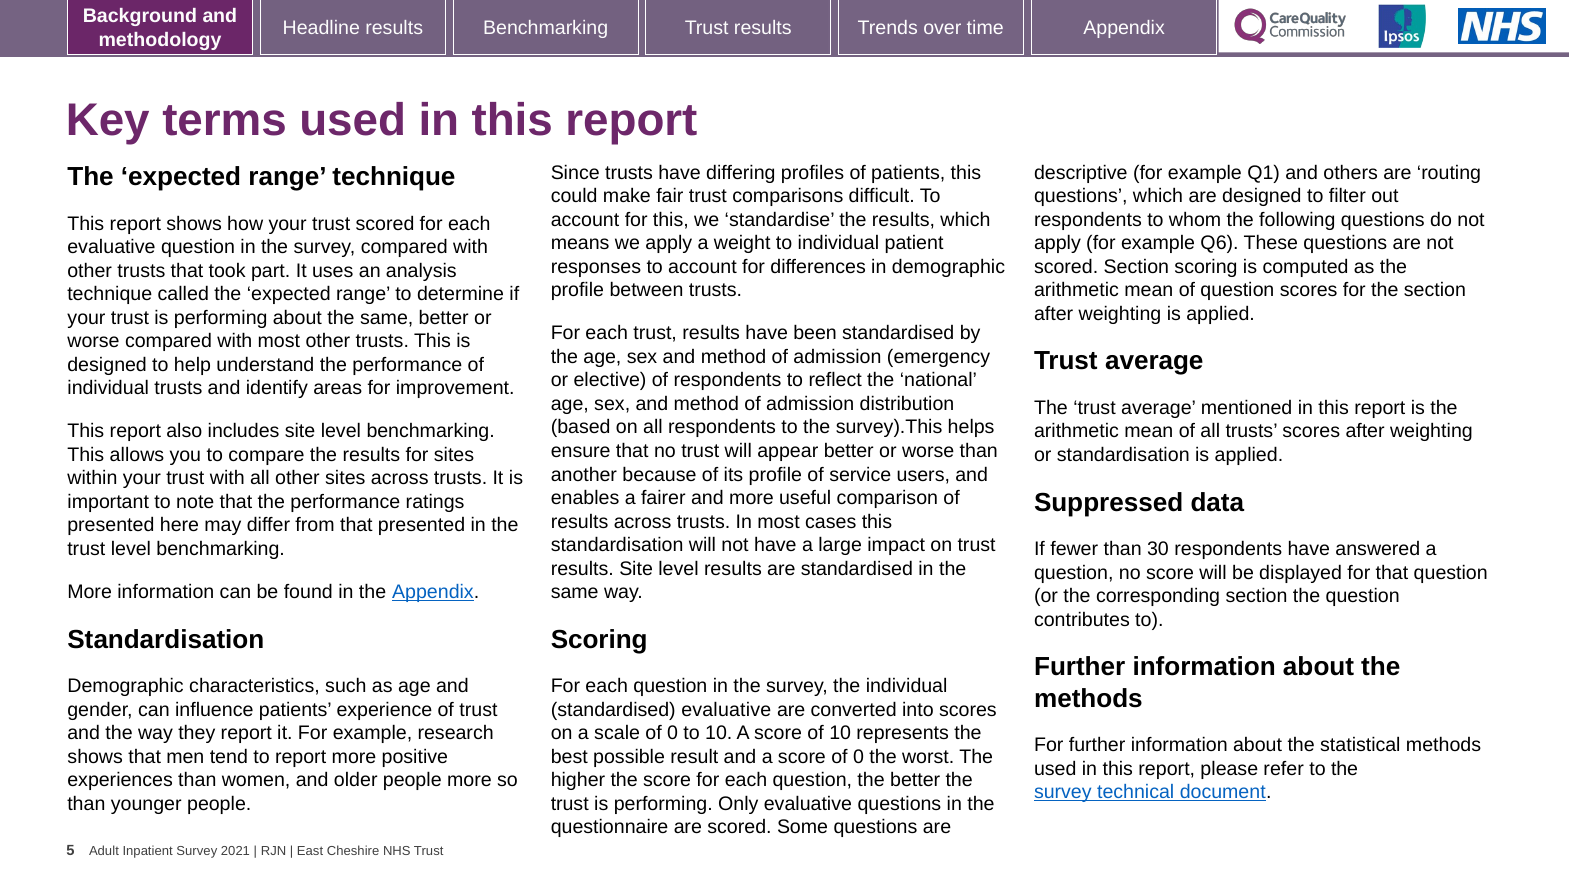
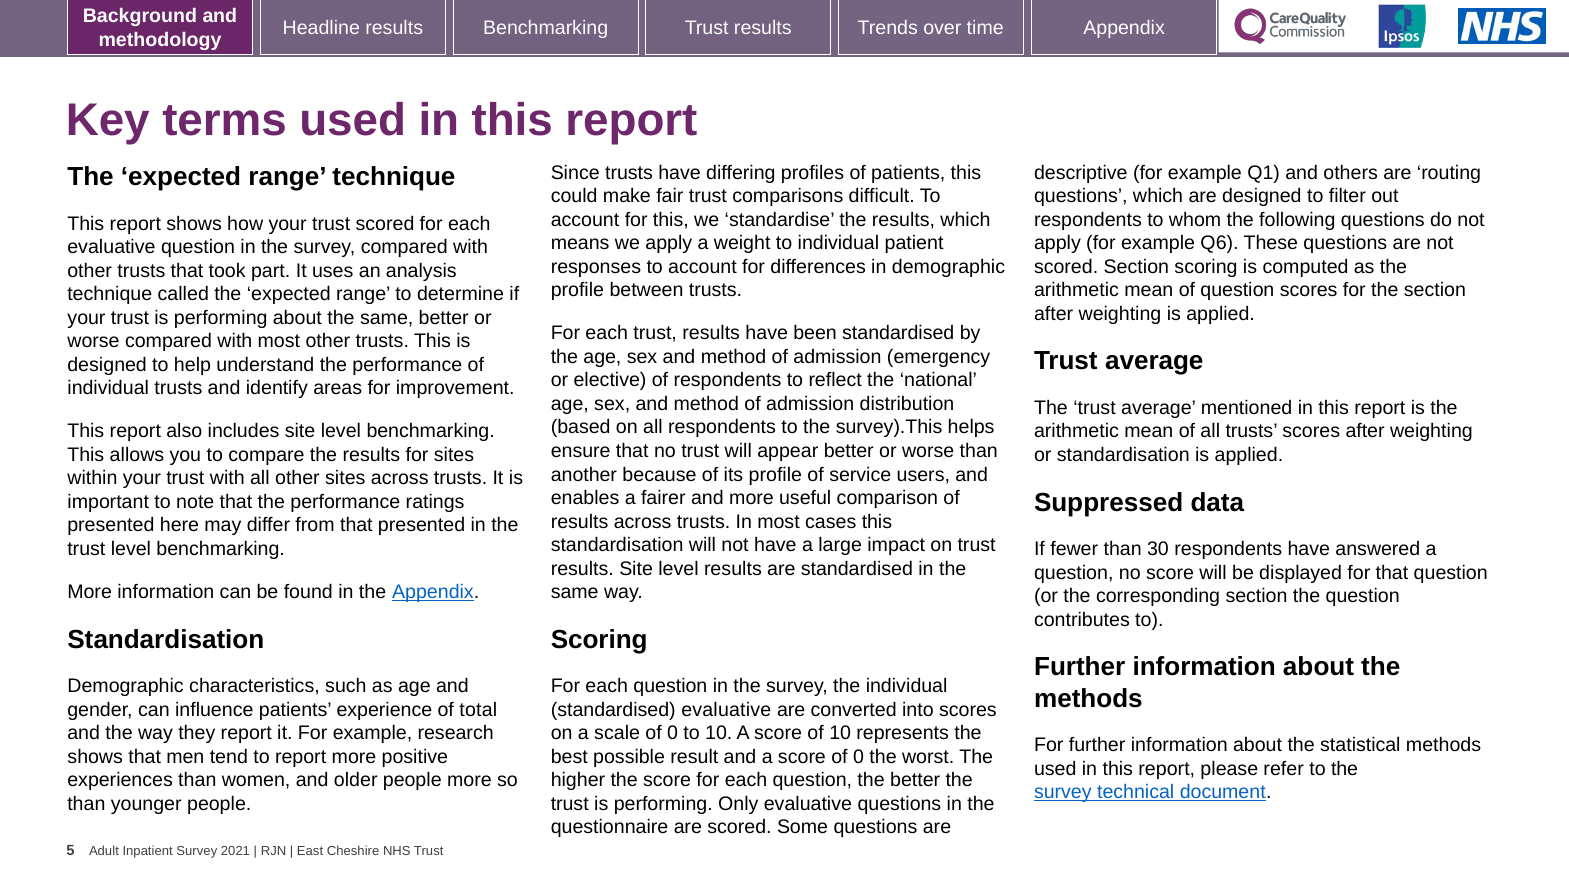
of trust: trust -> total
